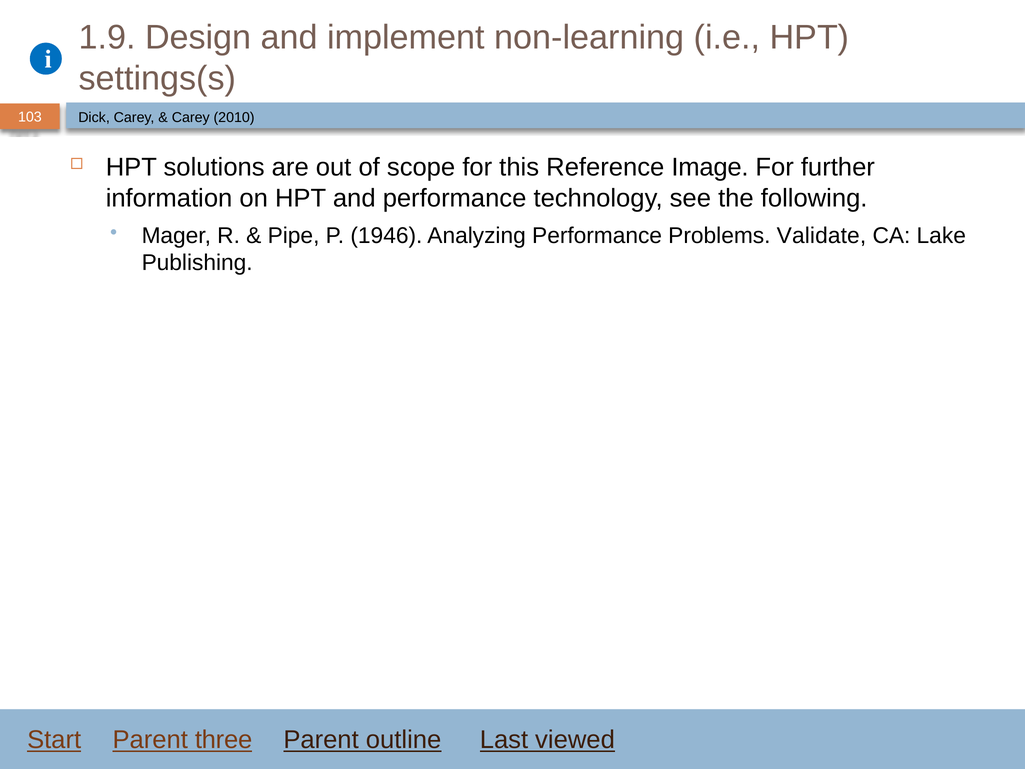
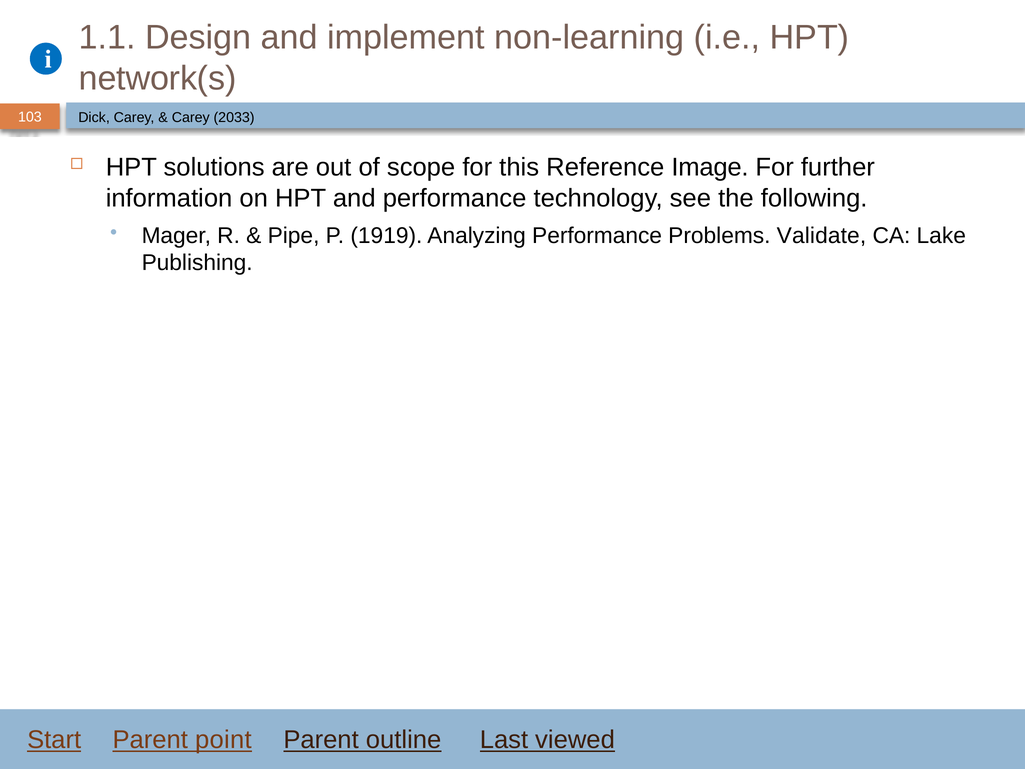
1.9: 1.9 -> 1.1
settings(s: settings(s -> network(s
2010: 2010 -> 2033
1946: 1946 -> 1919
three: three -> point
